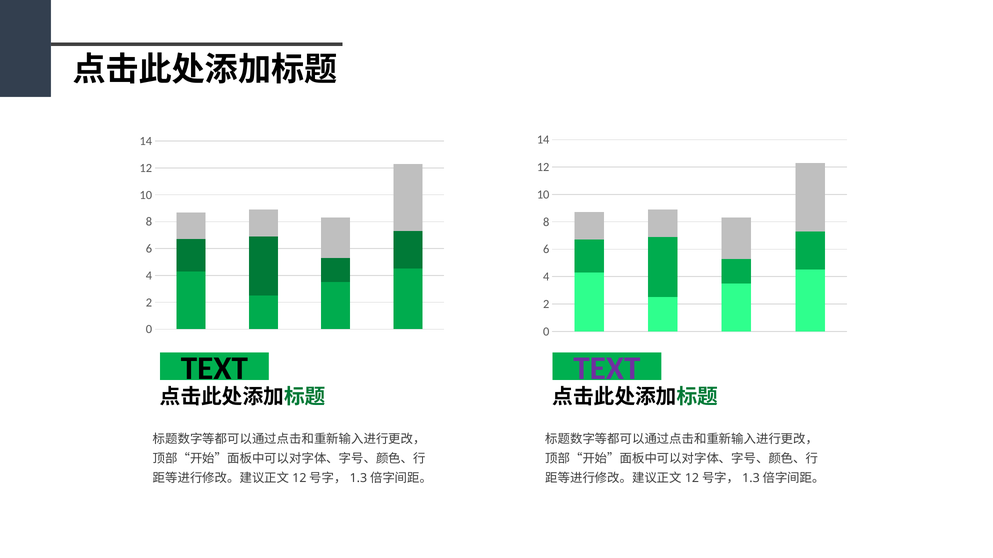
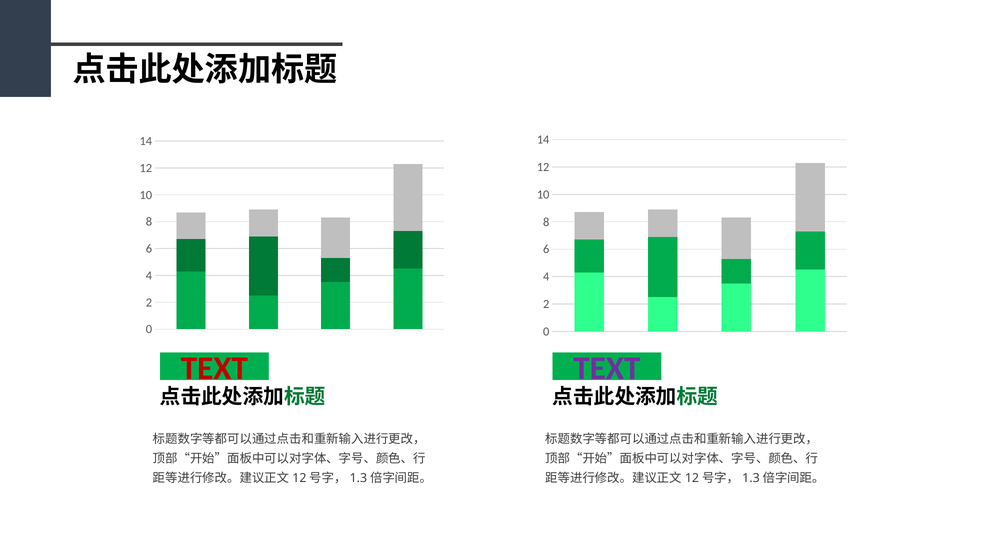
TEXT at (214, 369) colour: black -> red
